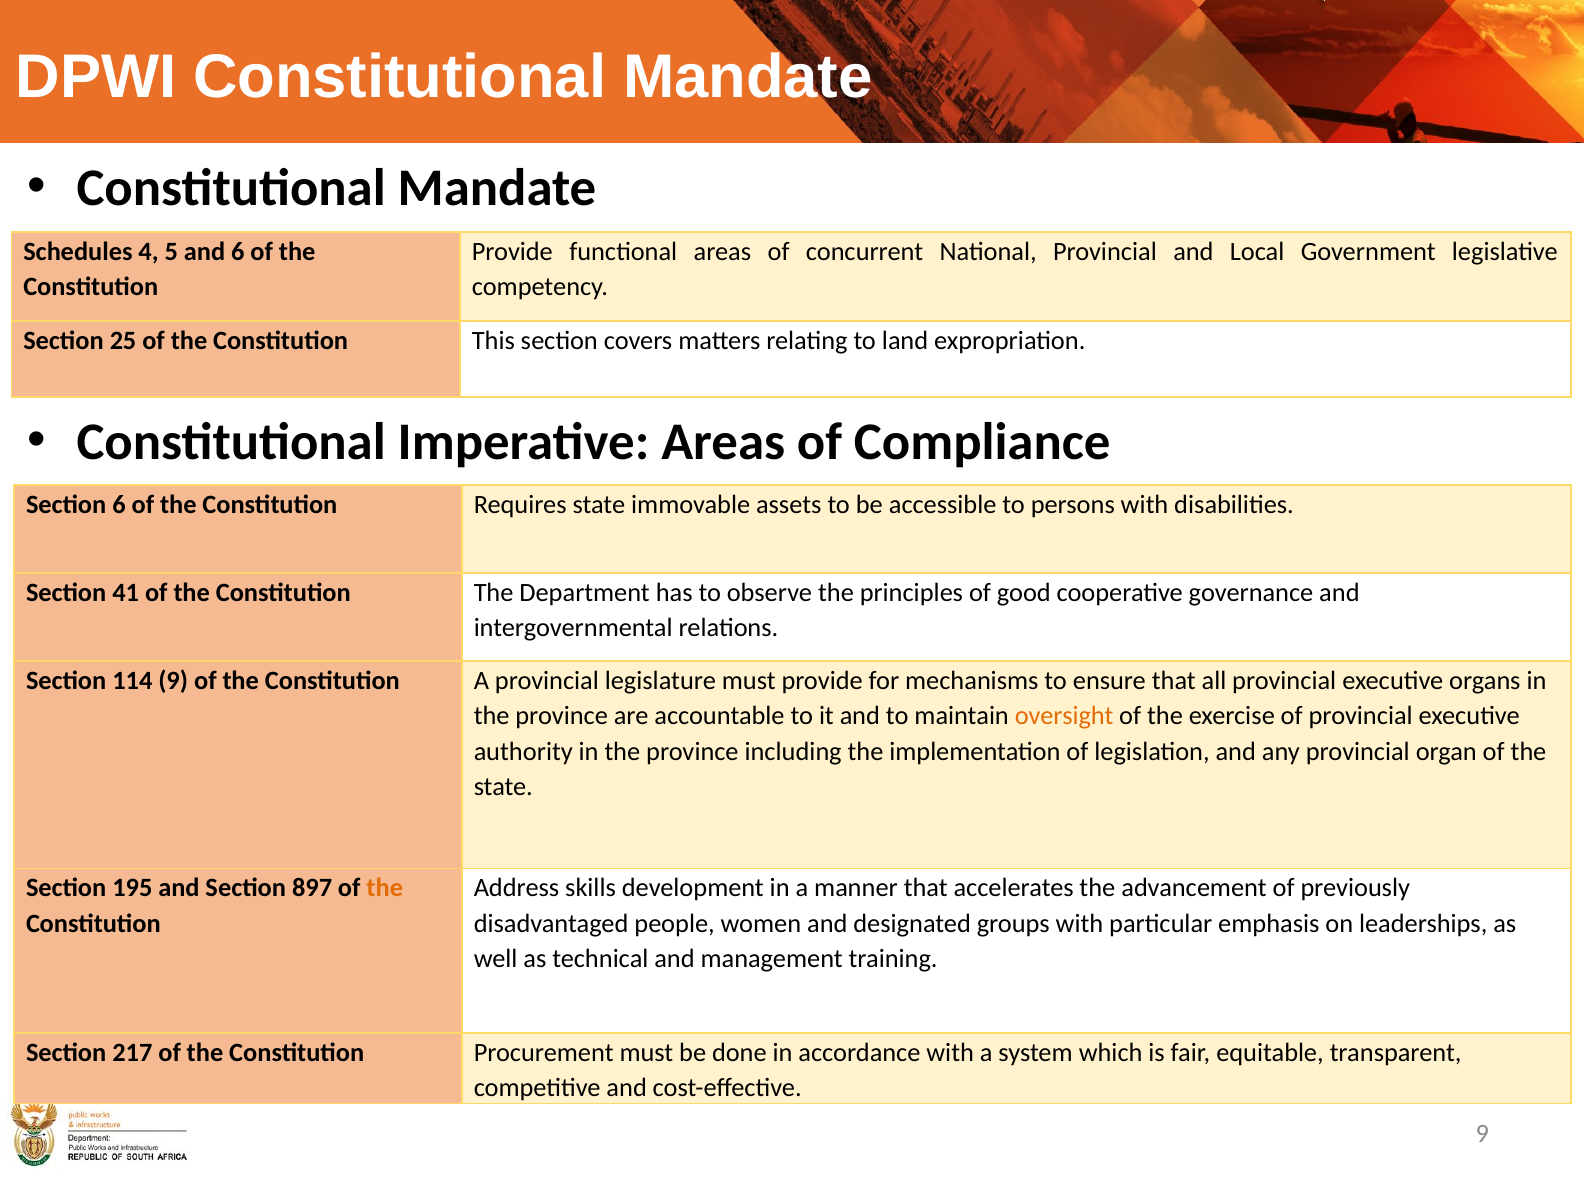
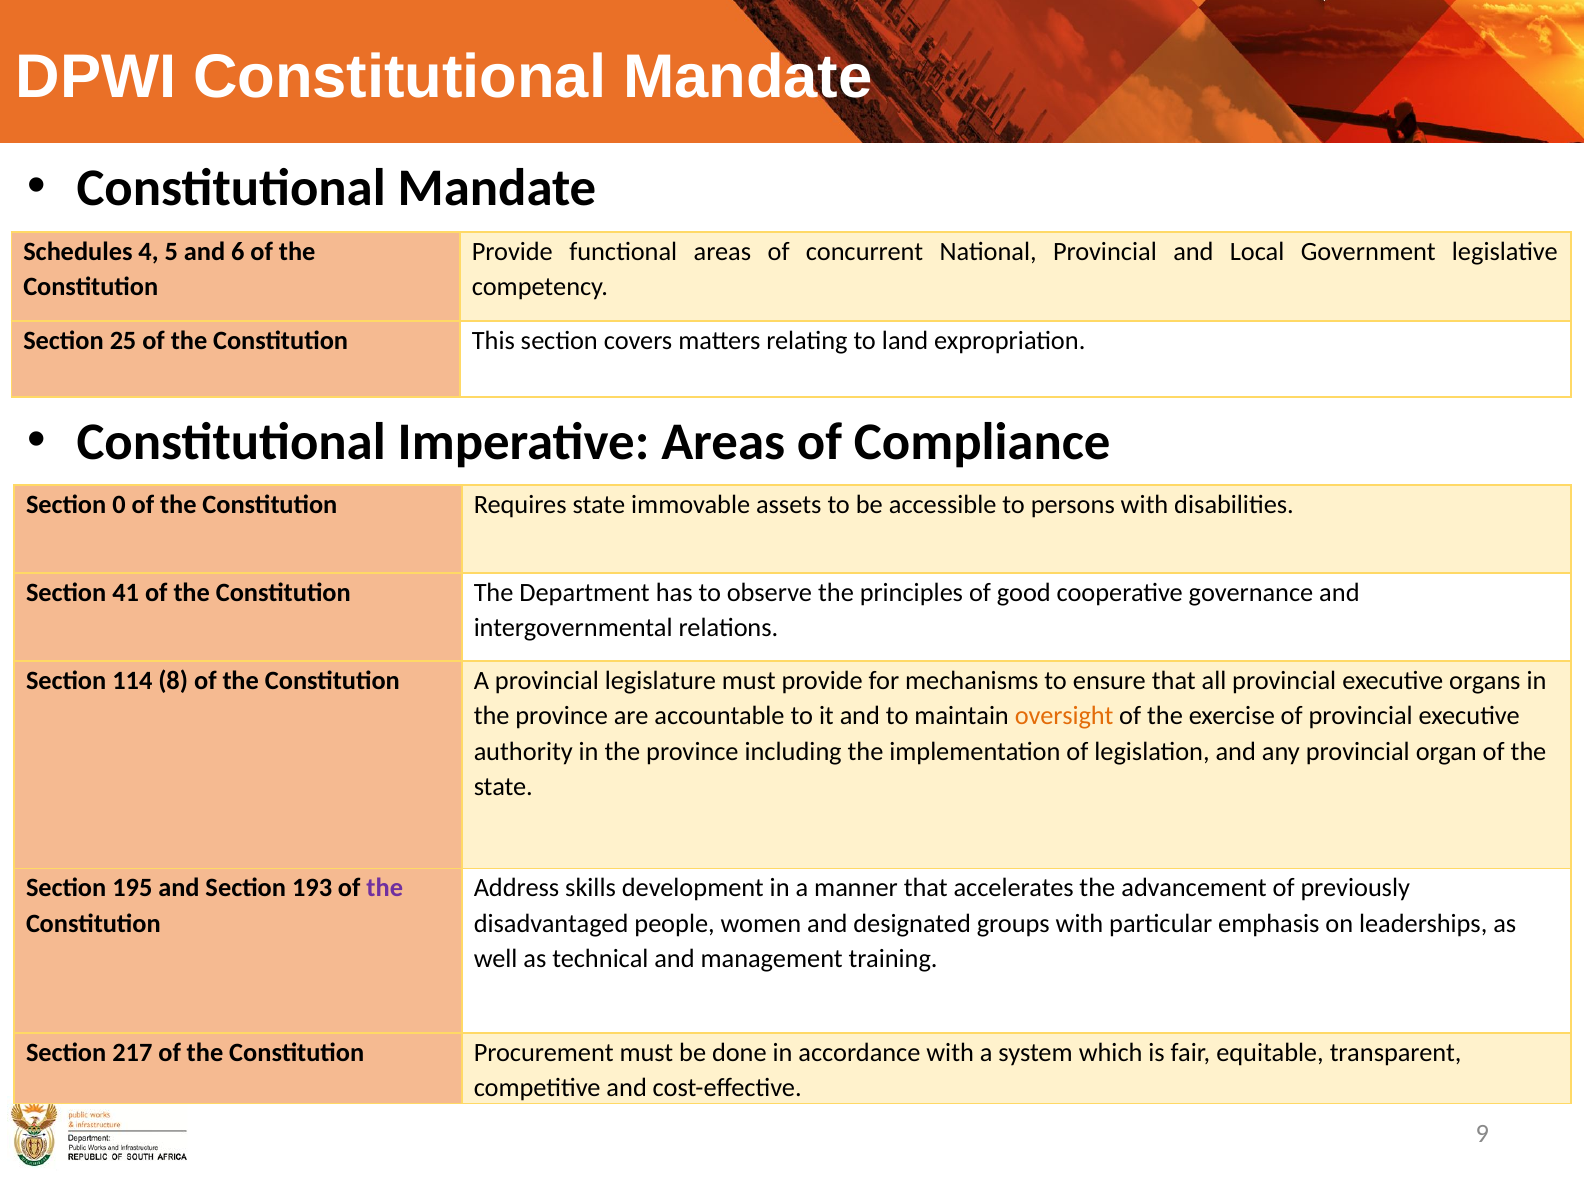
Section 6: 6 -> 0
114 9: 9 -> 8
897: 897 -> 193
the at (385, 888) colour: orange -> purple
